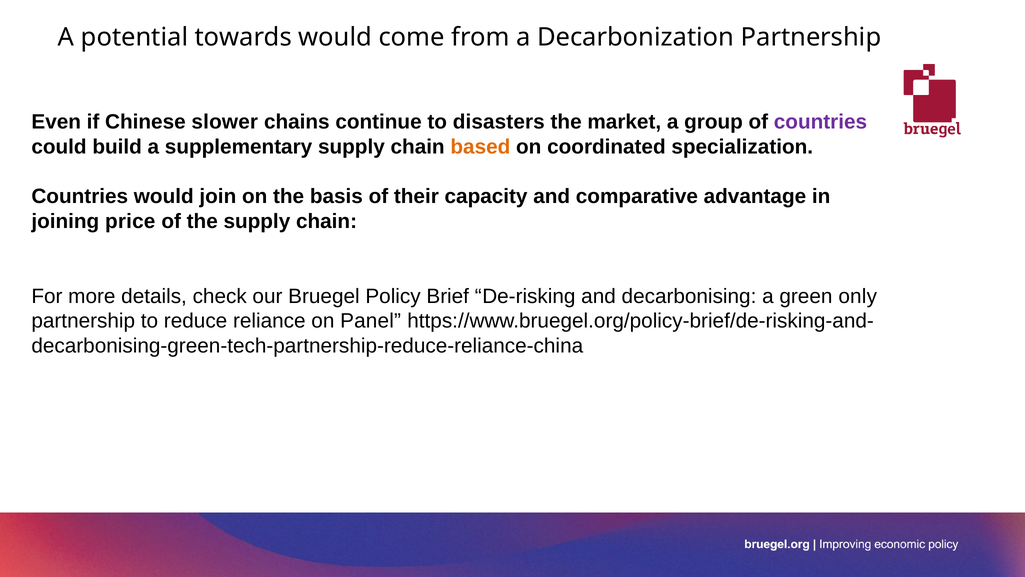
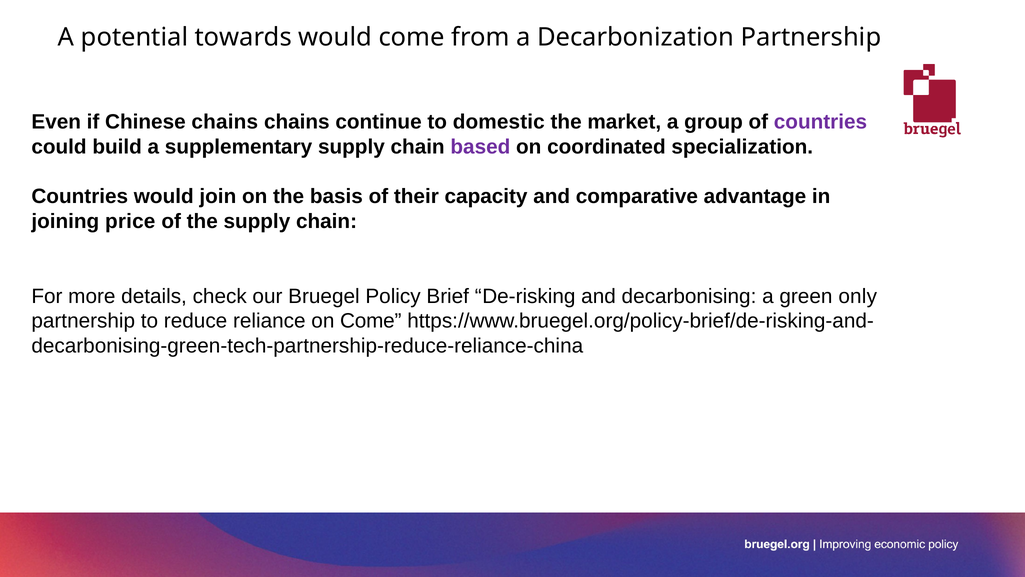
Chinese slower: slower -> chains
disasters: disasters -> domestic
based colour: orange -> purple
on Panel: Panel -> Come
